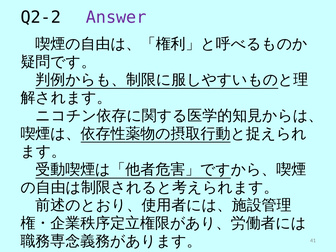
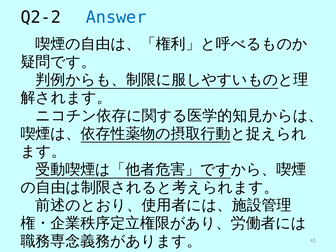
Answer colour: purple -> blue
